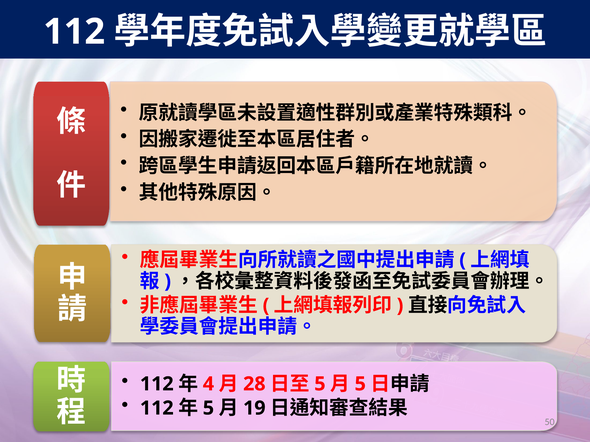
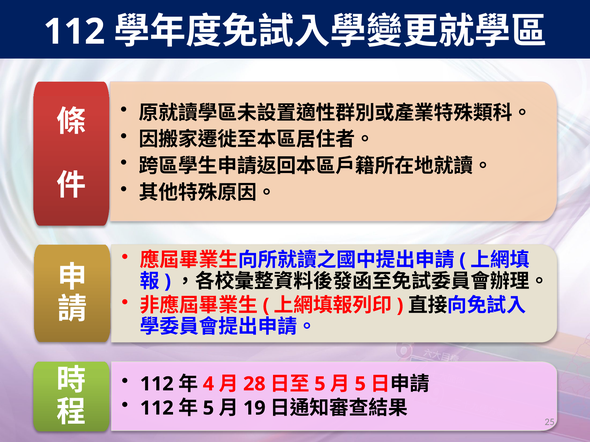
50: 50 -> 25
